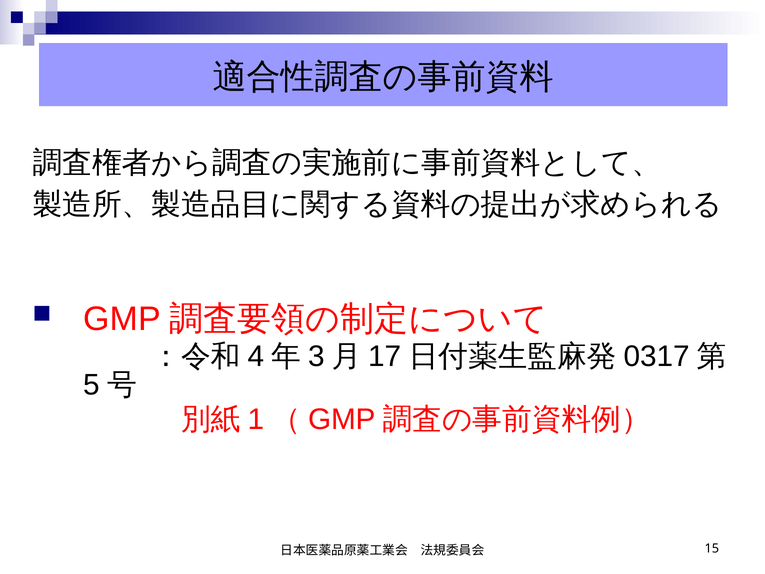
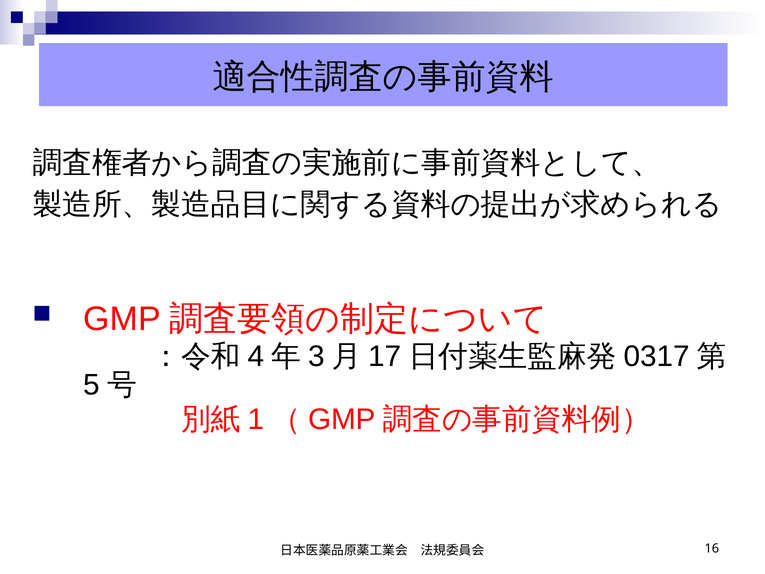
15: 15 -> 16
